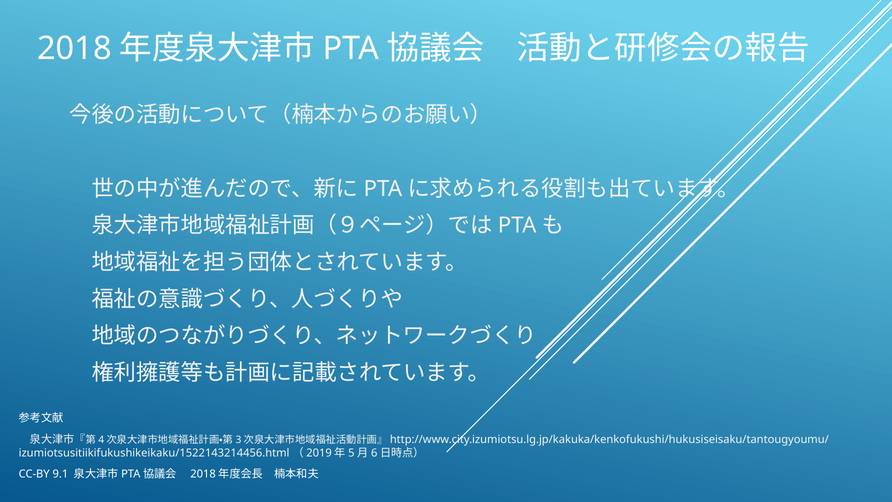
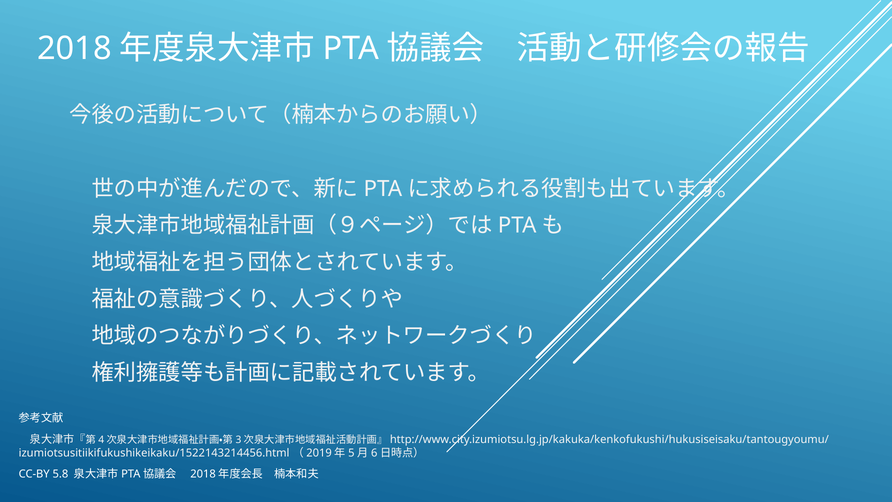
9.1: 9.1 -> 5.8
